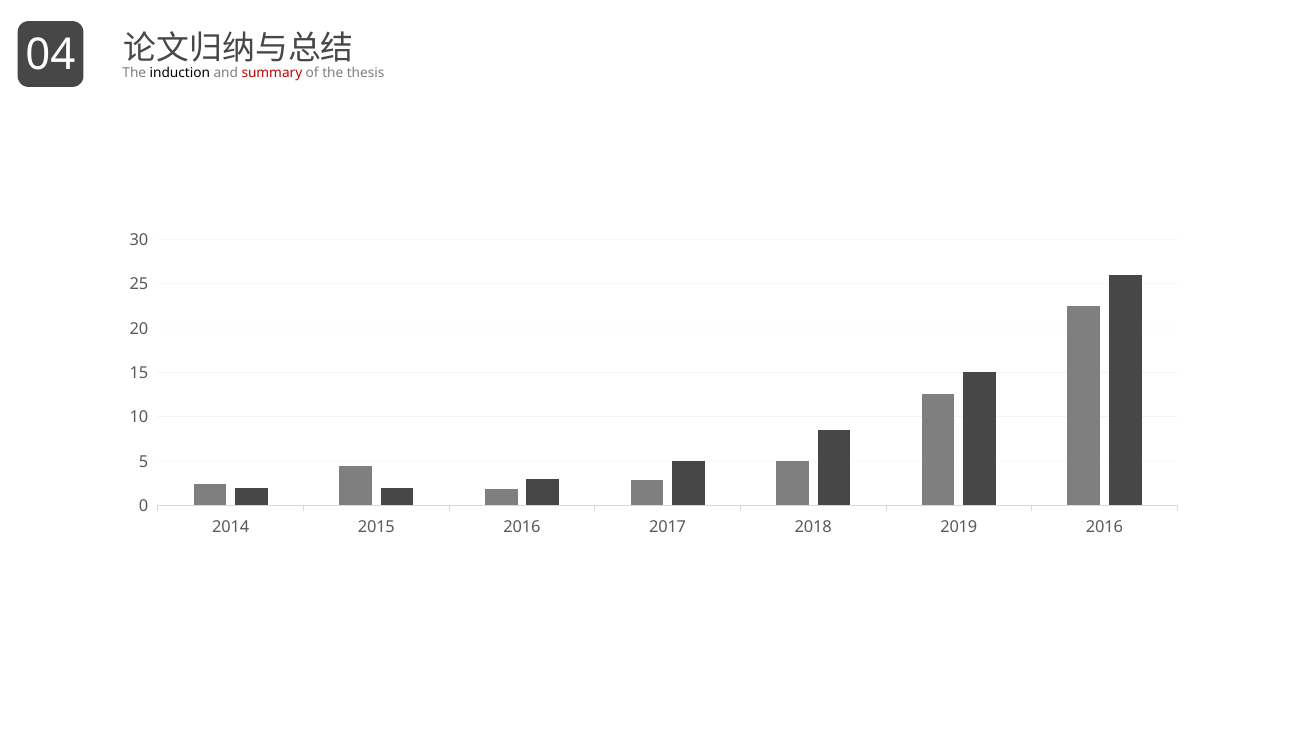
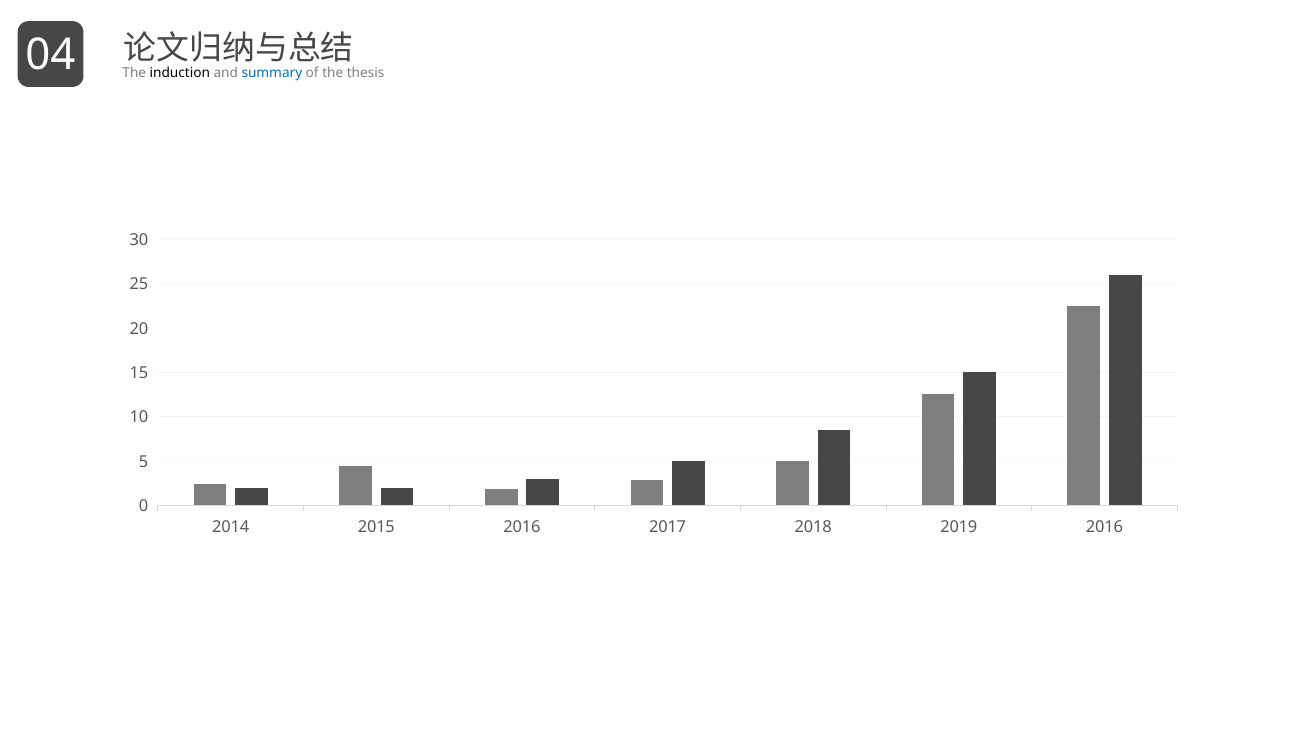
summary colour: red -> blue
